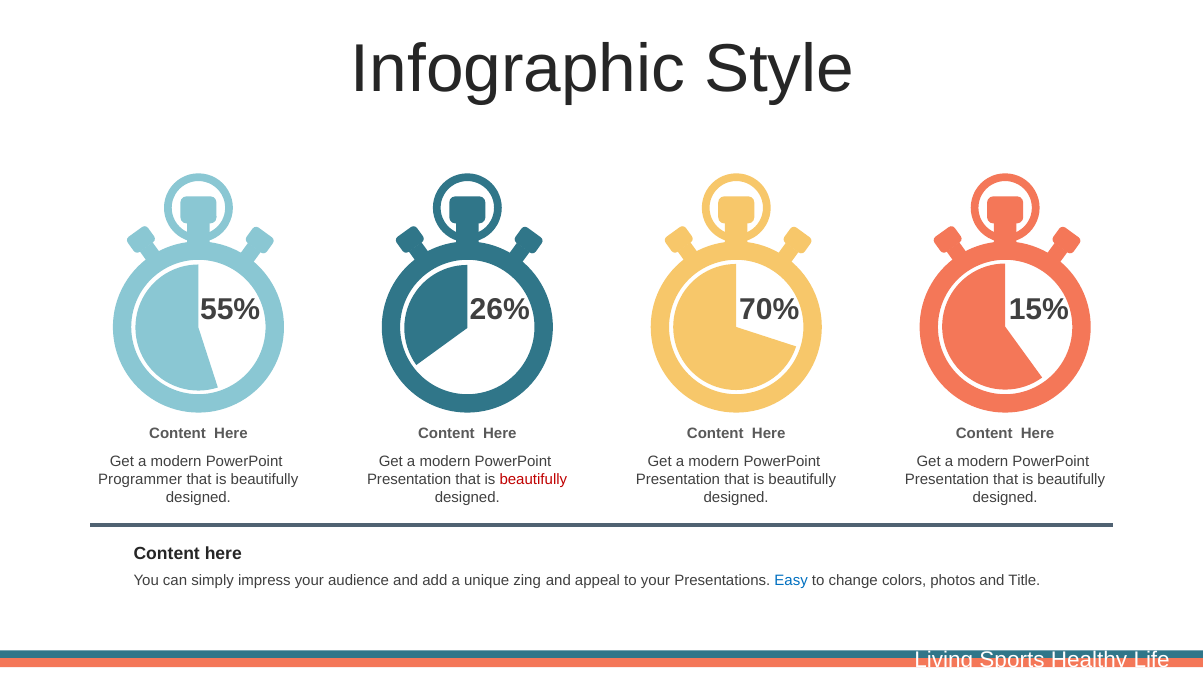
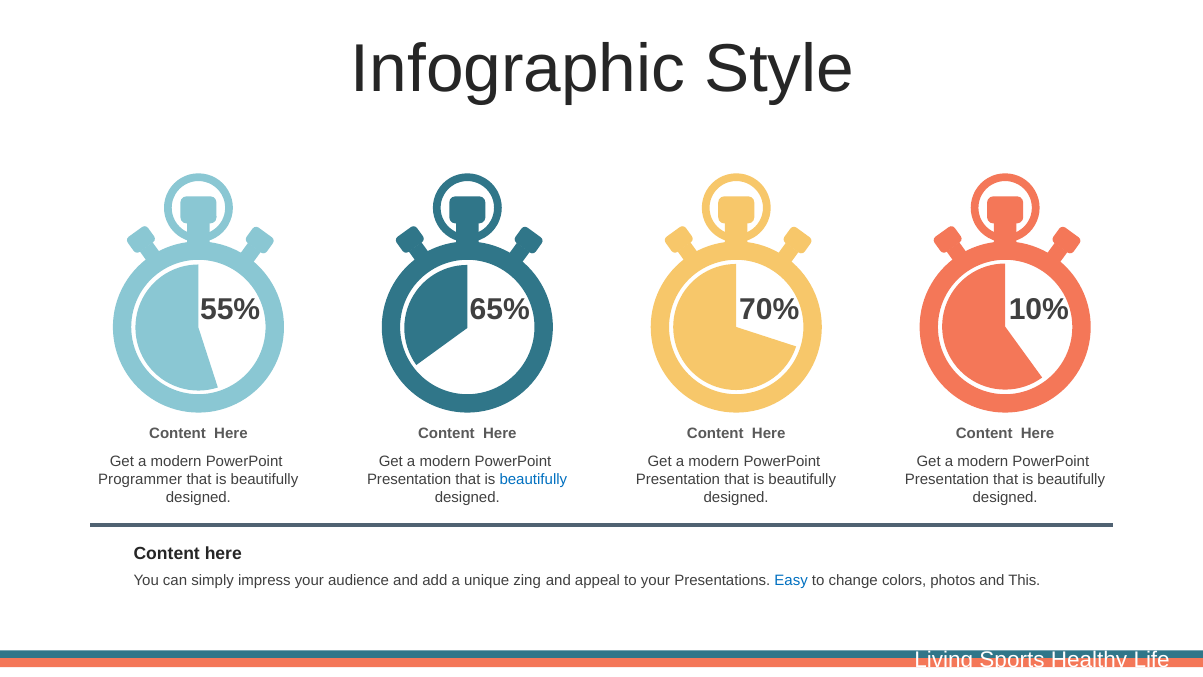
26%: 26% -> 65%
15%: 15% -> 10%
beautifully at (533, 480) colour: red -> blue
Title: Title -> This
